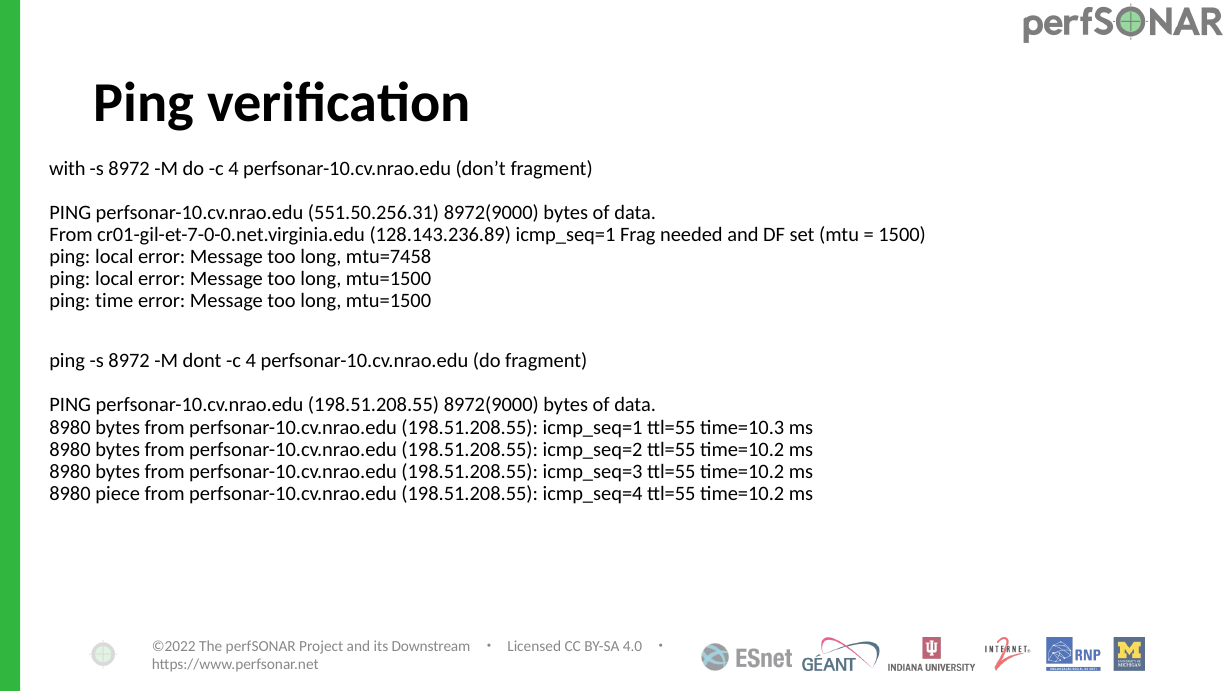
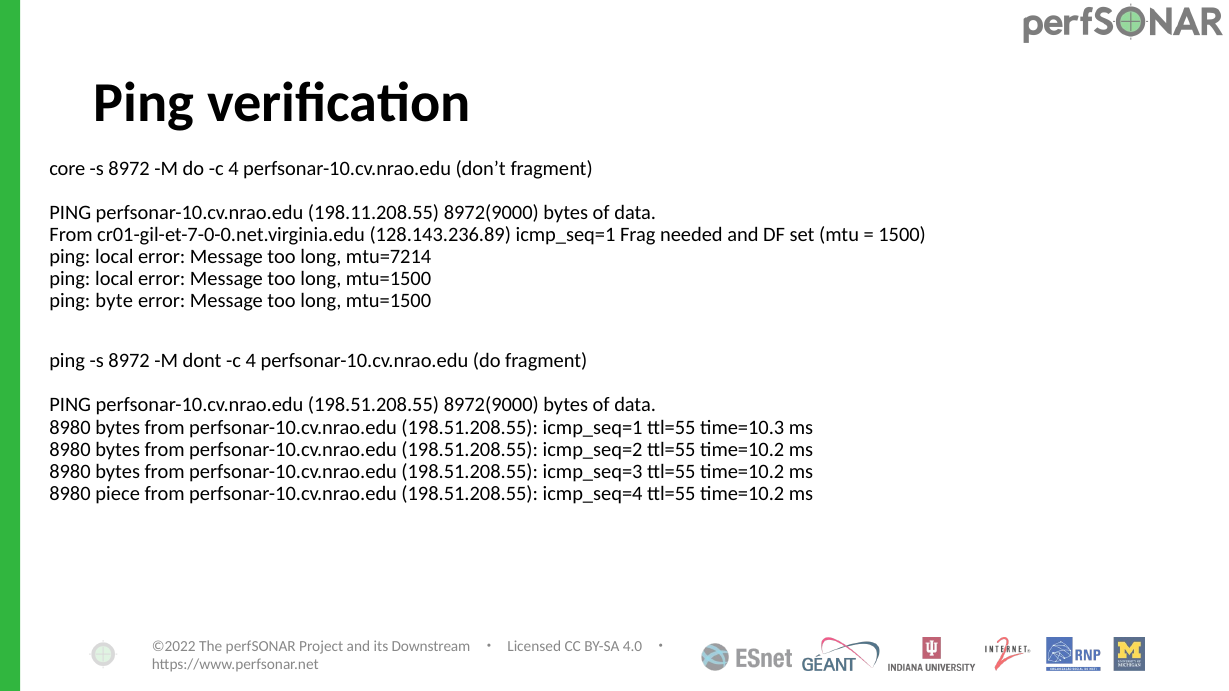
with: with -> core
551.50.256.31: 551.50.256.31 -> 198.11.208.55
mtu=7458: mtu=7458 -> mtu=7214
time: time -> byte
